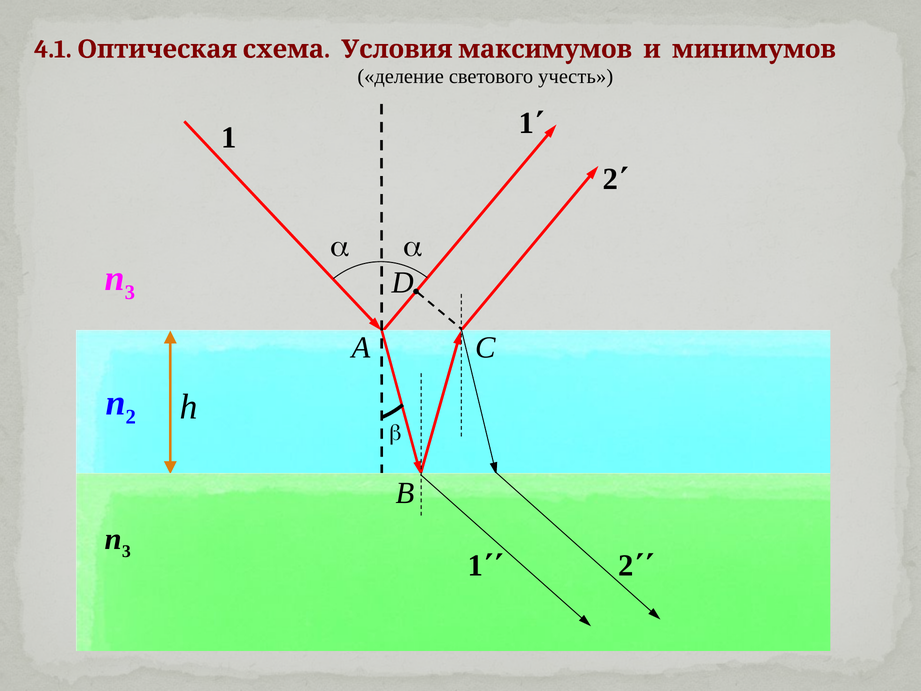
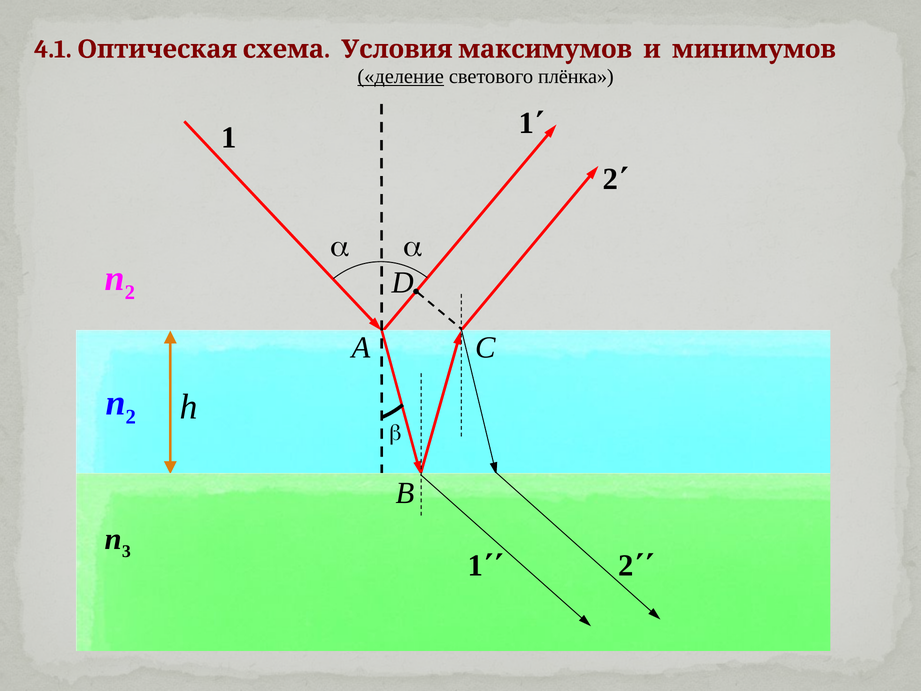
деление underline: none -> present
учесть: учесть -> плёнка
3 at (130, 292): 3 -> 2
